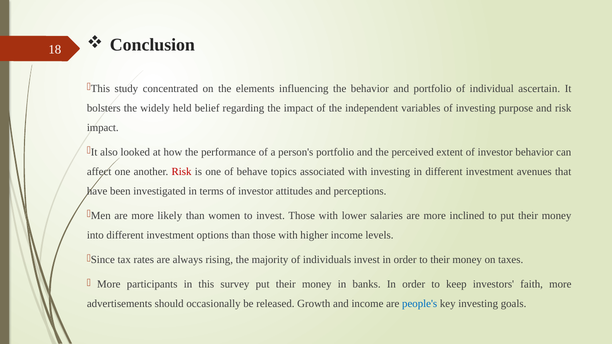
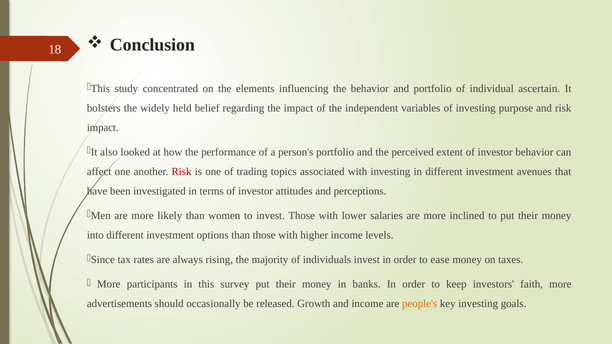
behave: behave -> trading
to their: their -> ease
people's colour: blue -> orange
